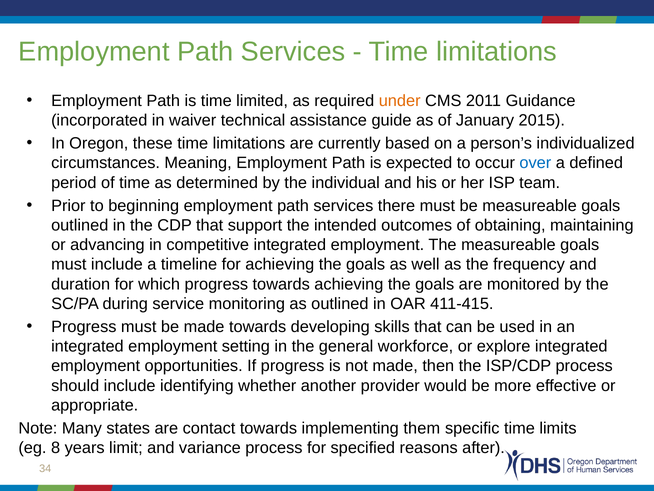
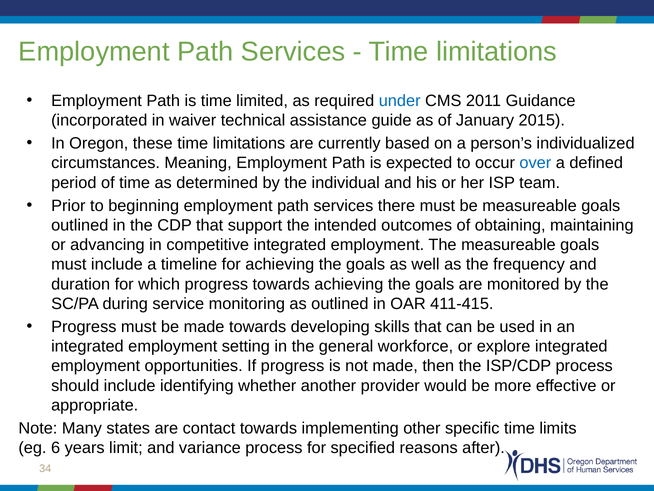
under colour: orange -> blue
them: them -> other
8: 8 -> 6
